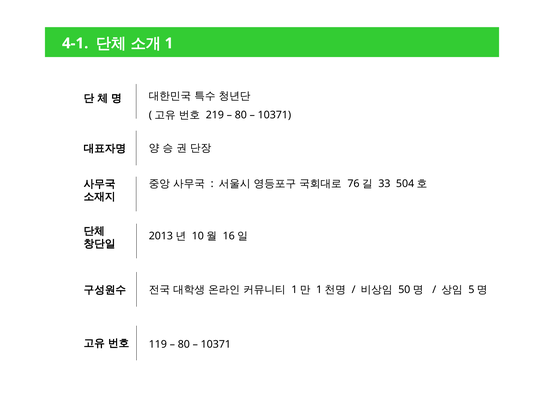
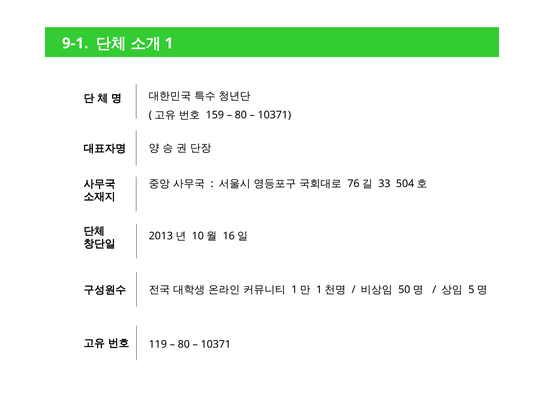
4-1: 4-1 -> 9-1
219: 219 -> 159
